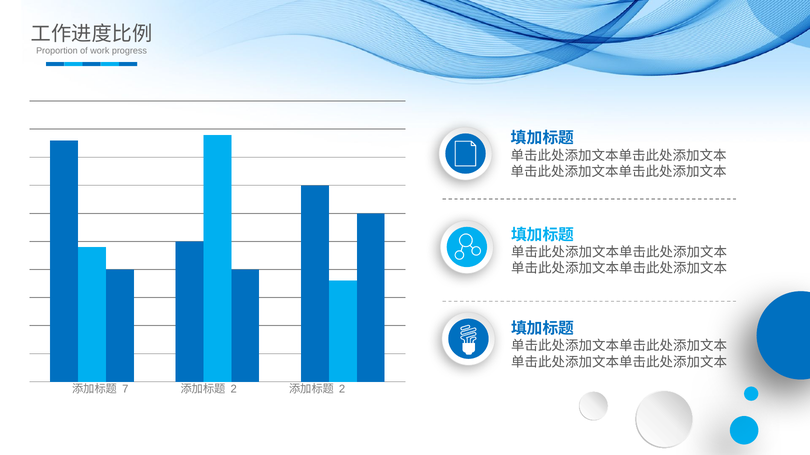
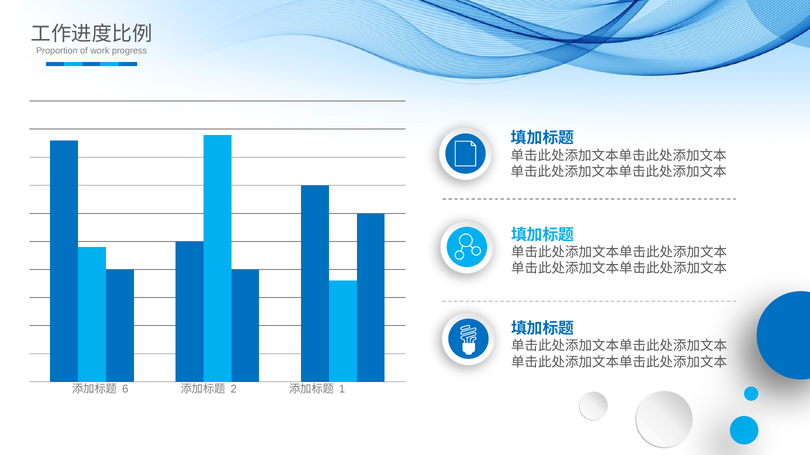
7: 7 -> 6
2 at (342, 390): 2 -> 1
